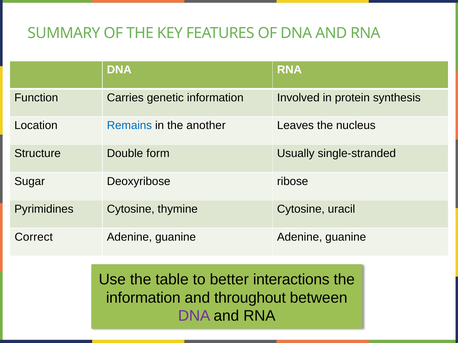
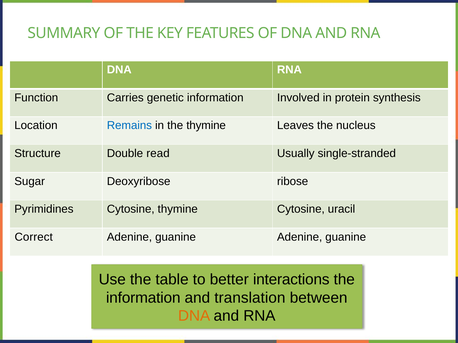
the another: another -> thymine
form: form -> read
throughout: throughout -> translation
DNA at (194, 316) colour: purple -> orange
